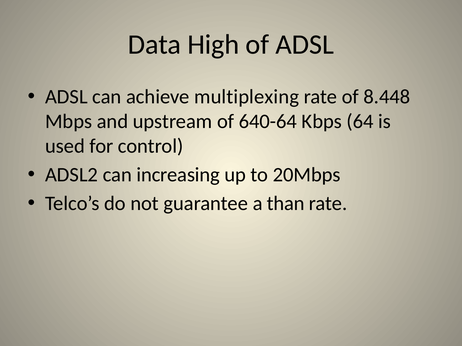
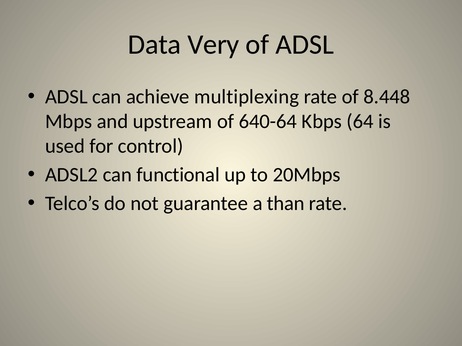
High: High -> Very
increasing: increasing -> functional
